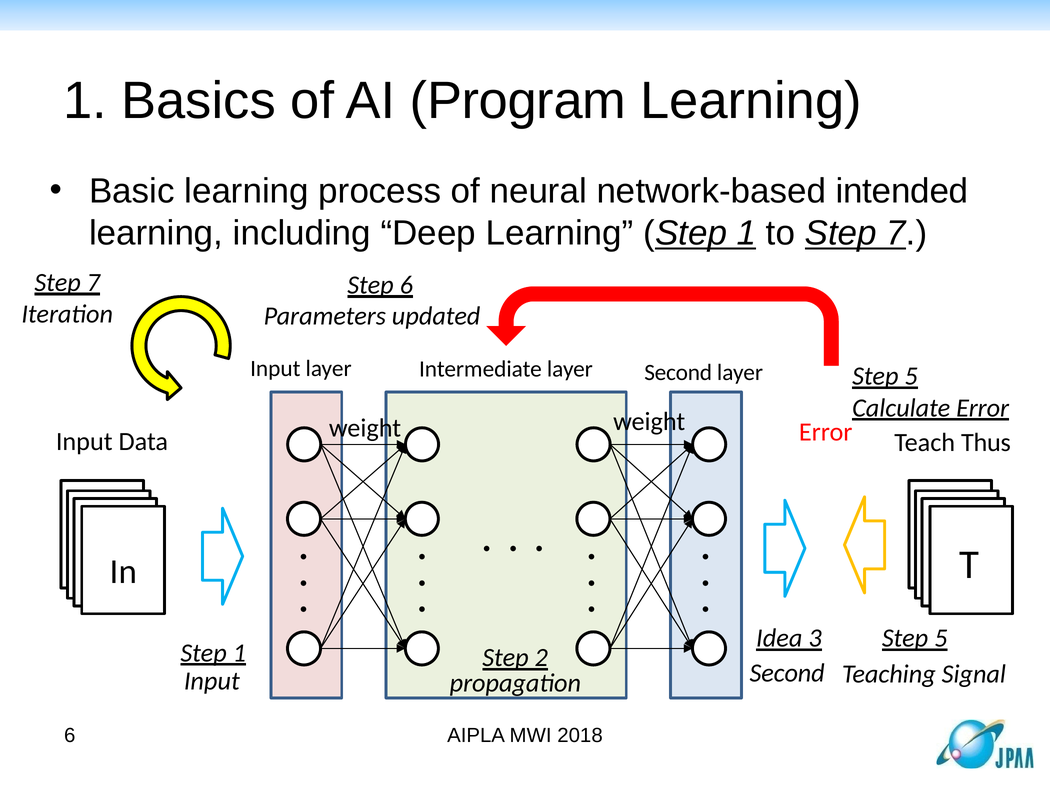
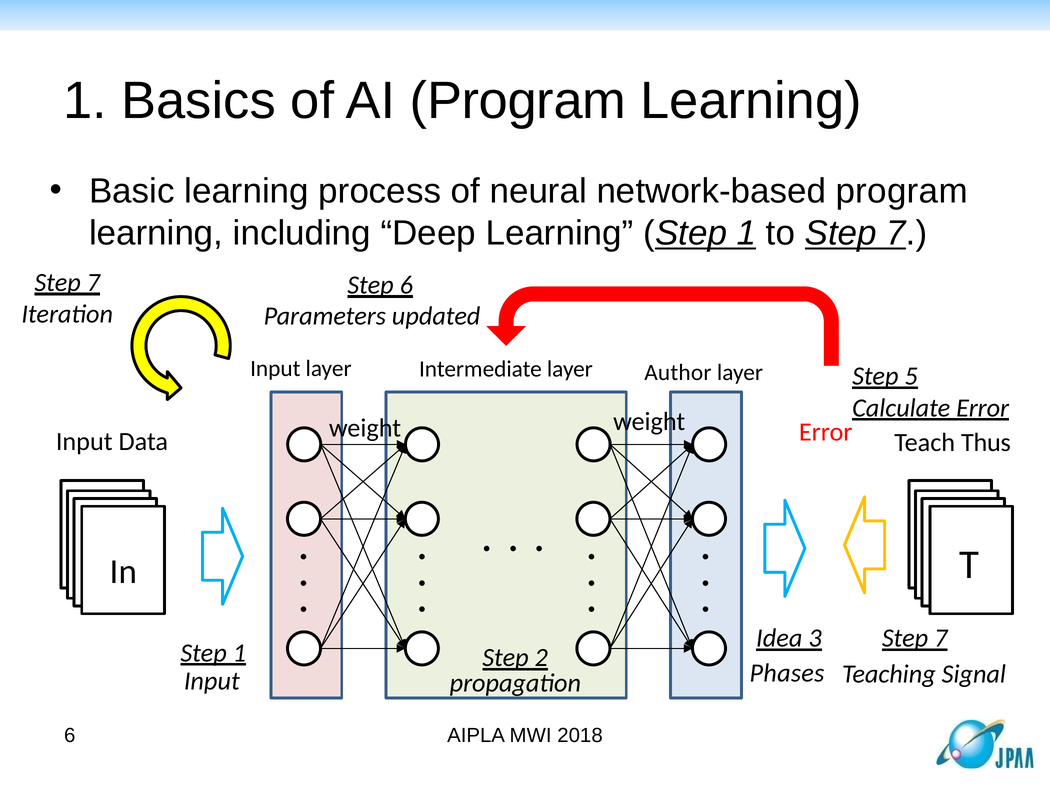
network-based intended: intended -> program
layer Second: Second -> Author
3 Step 5: 5 -> 7
propagation Second: Second -> Phases
